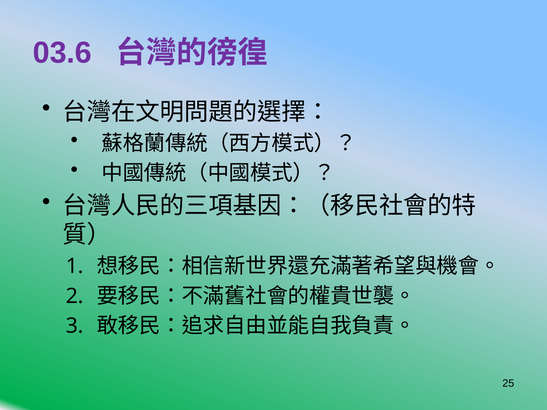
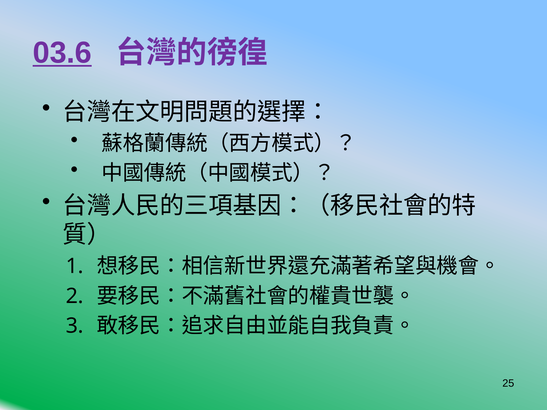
03.6 underline: none -> present
